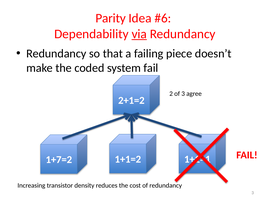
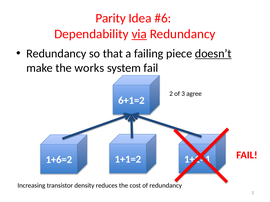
doesn’t underline: none -> present
coded: coded -> works
2+1=2: 2+1=2 -> 6+1=2
1+7=2: 1+7=2 -> 1+6=2
